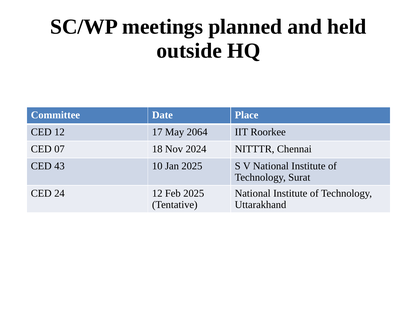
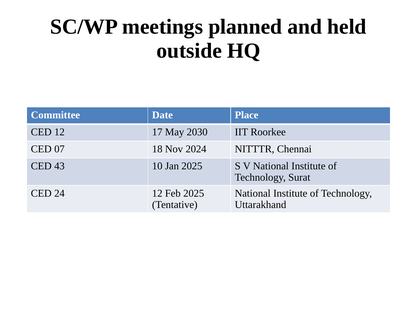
2064: 2064 -> 2030
